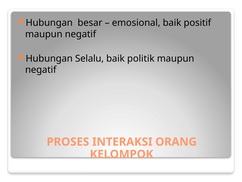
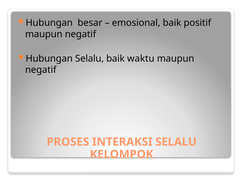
politik: politik -> waktu
INTERAKSI ORANG: ORANG -> SELALU
